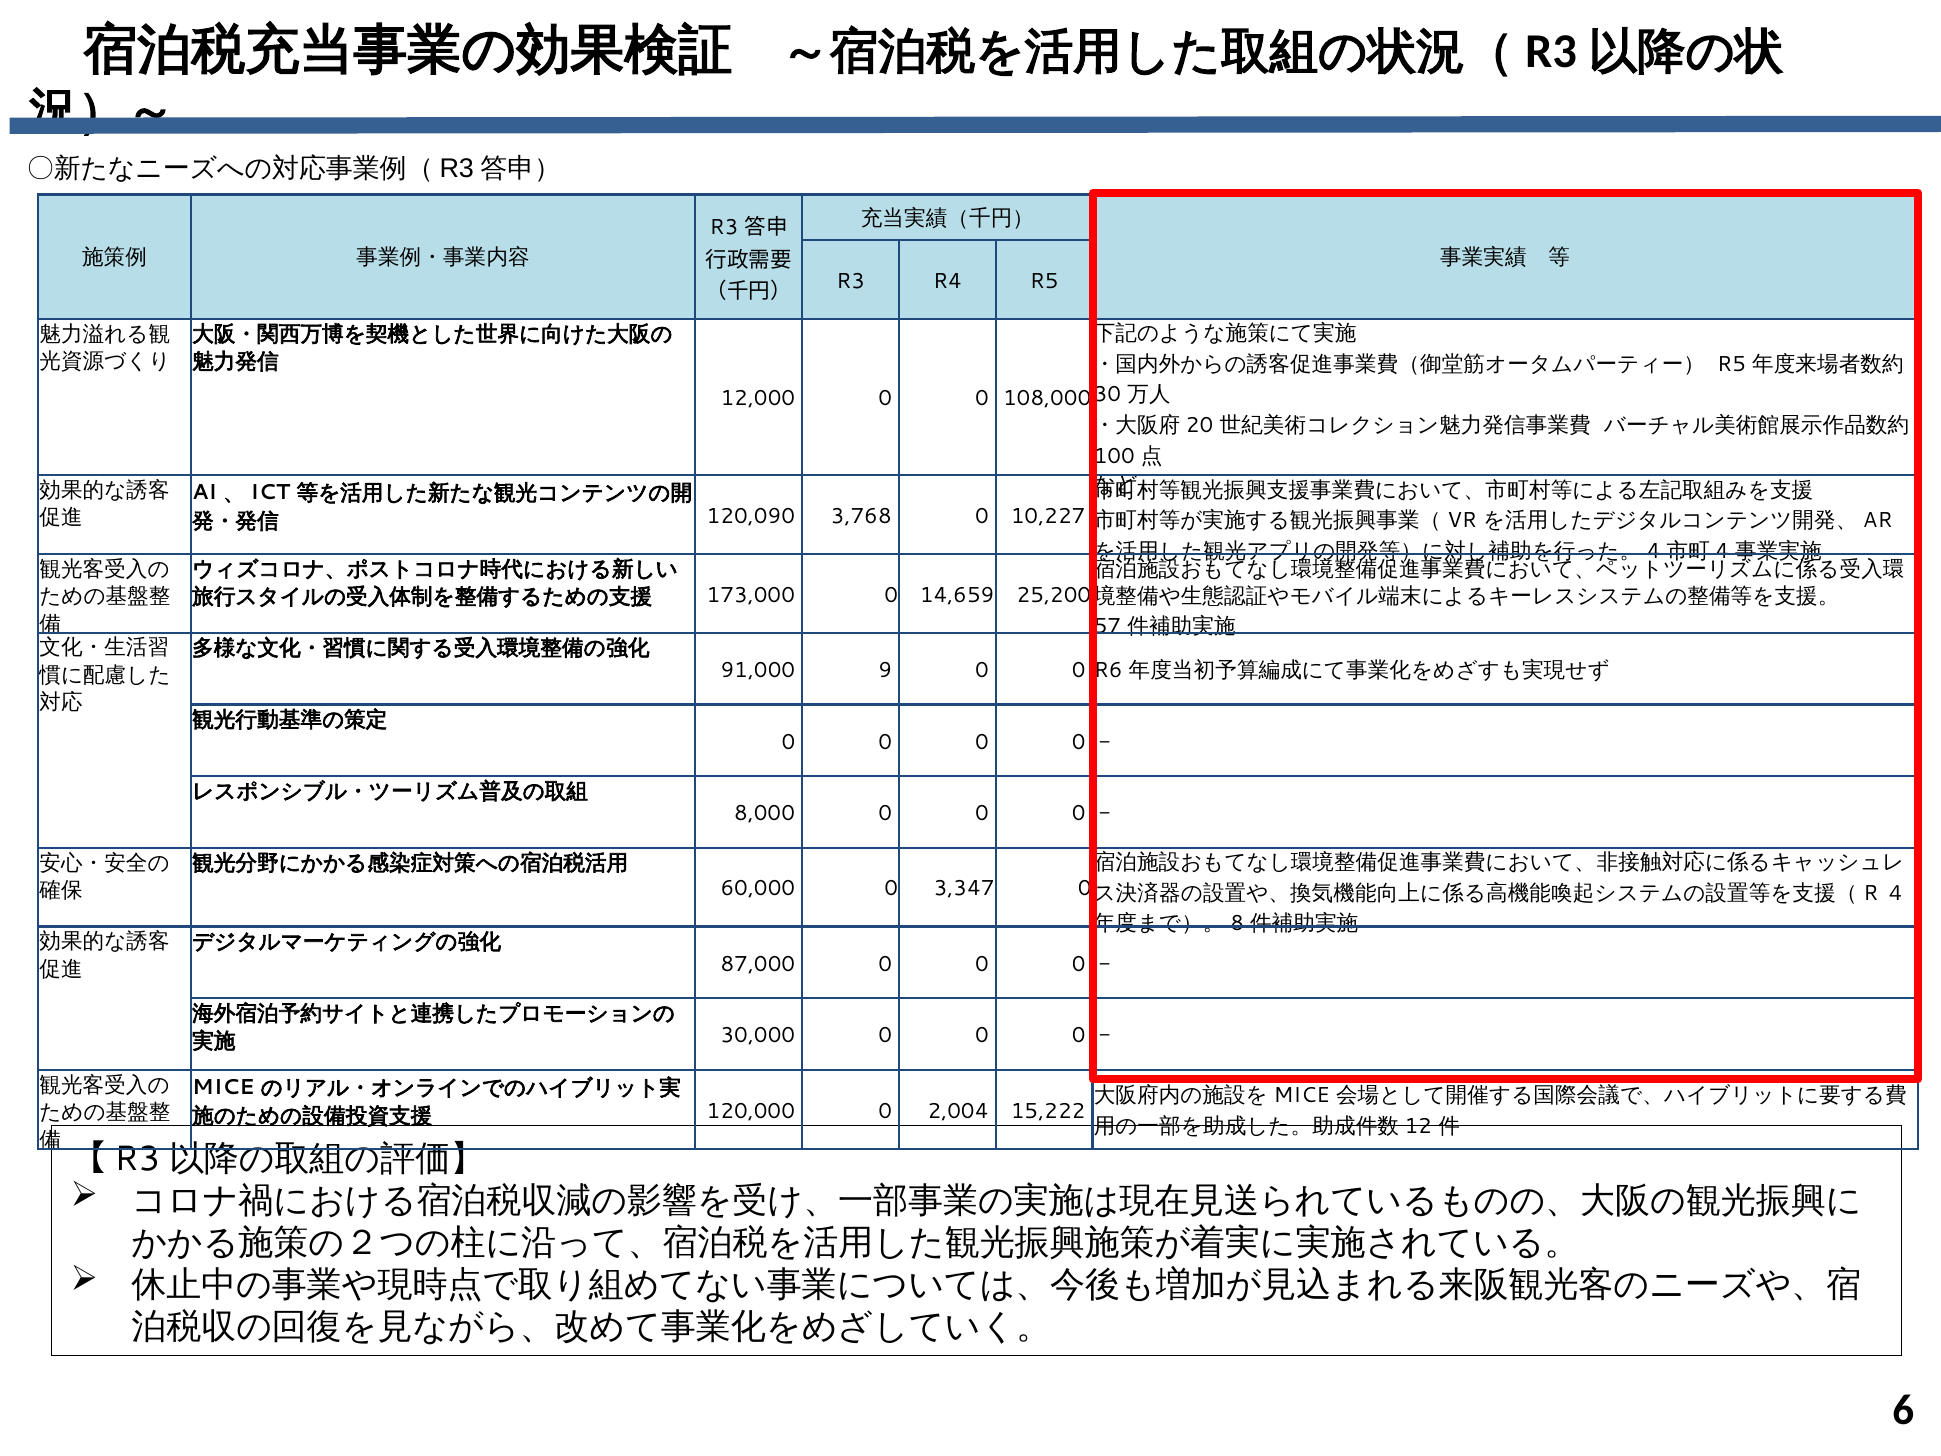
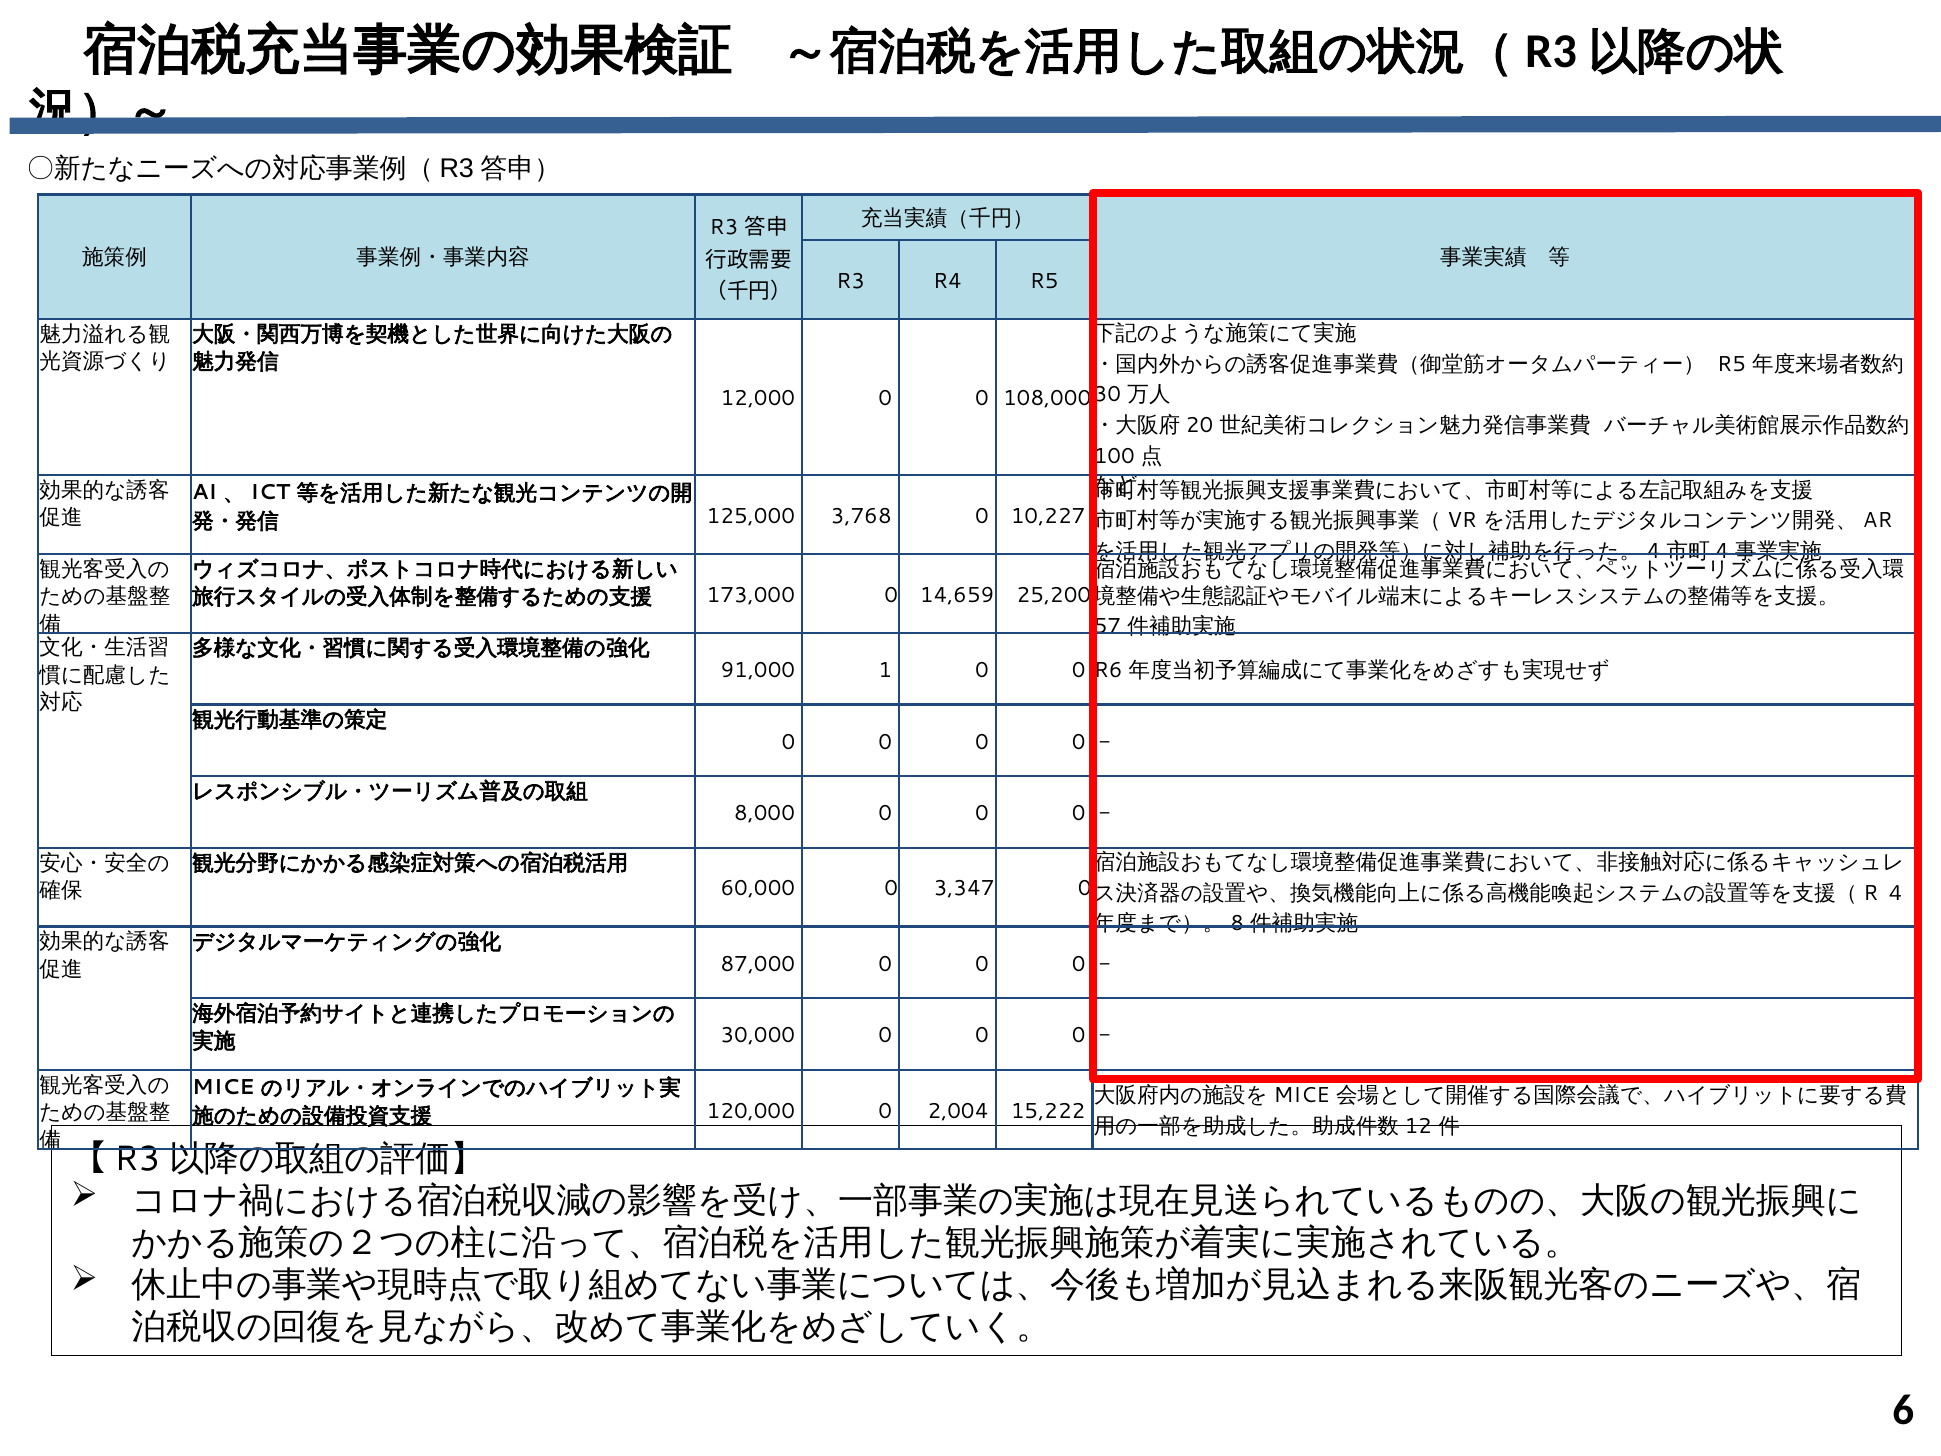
120,090: 120,090 -> 125,000
9: 9 -> 1
